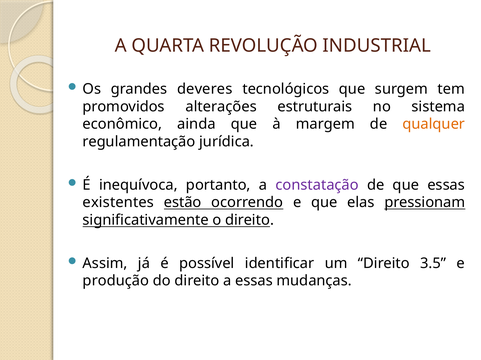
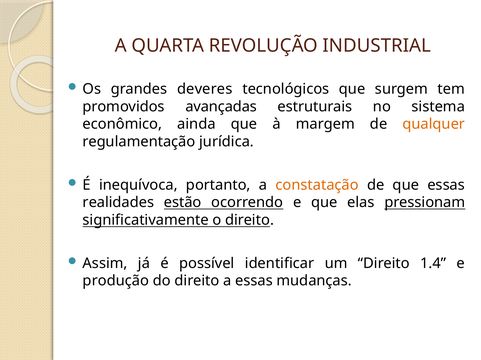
alterações: alterações -> avançadas
constatação colour: purple -> orange
existentes: existentes -> realidades
3.5: 3.5 -> 1.4
